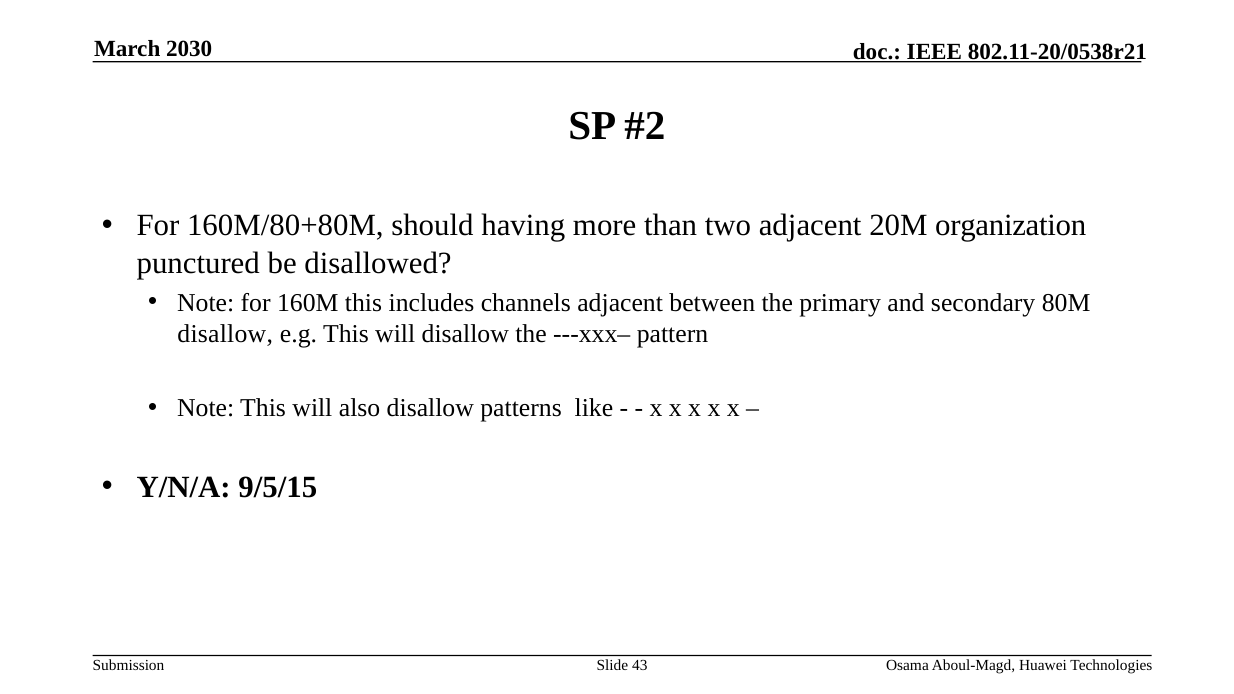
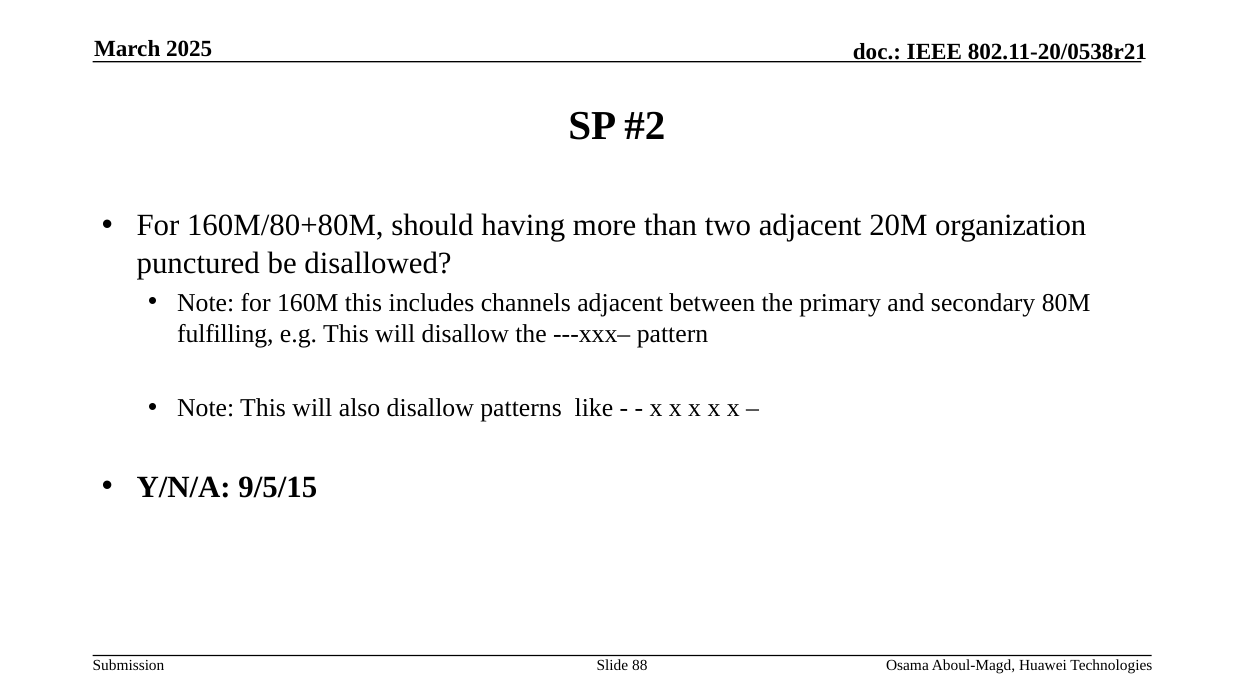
2030: 2030 -> 2025
disallow at (225, 334): disallow -> fulfilling
43: 43 -> 88
